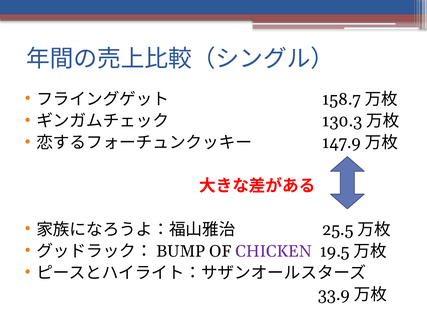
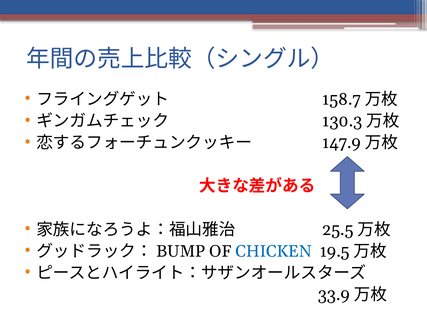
CHICKEN colour: purple -> blue
